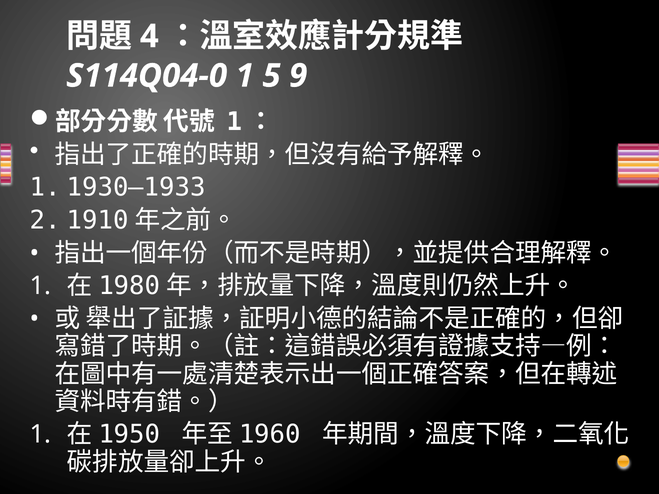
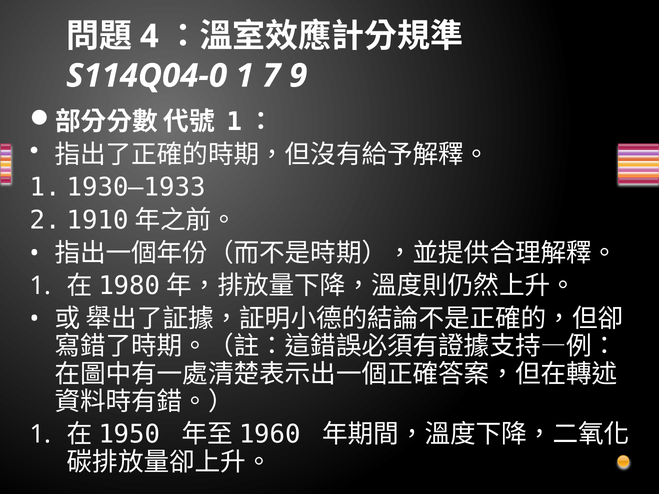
5: 5 -> 7
